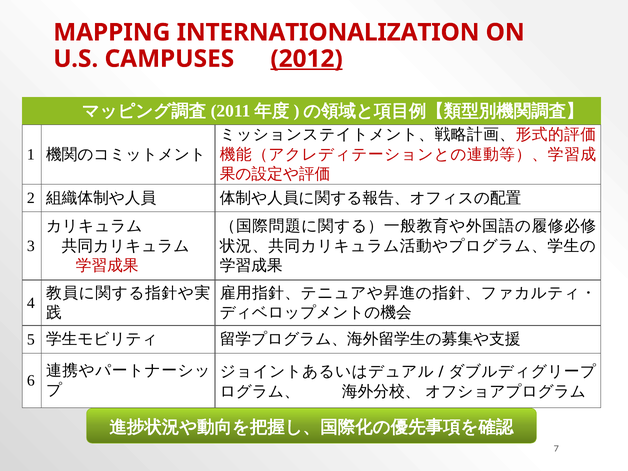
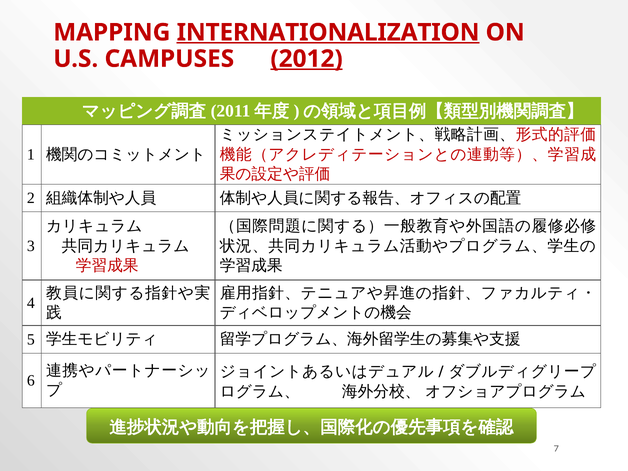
INTERNATIONALIZATION underline: none -> present
